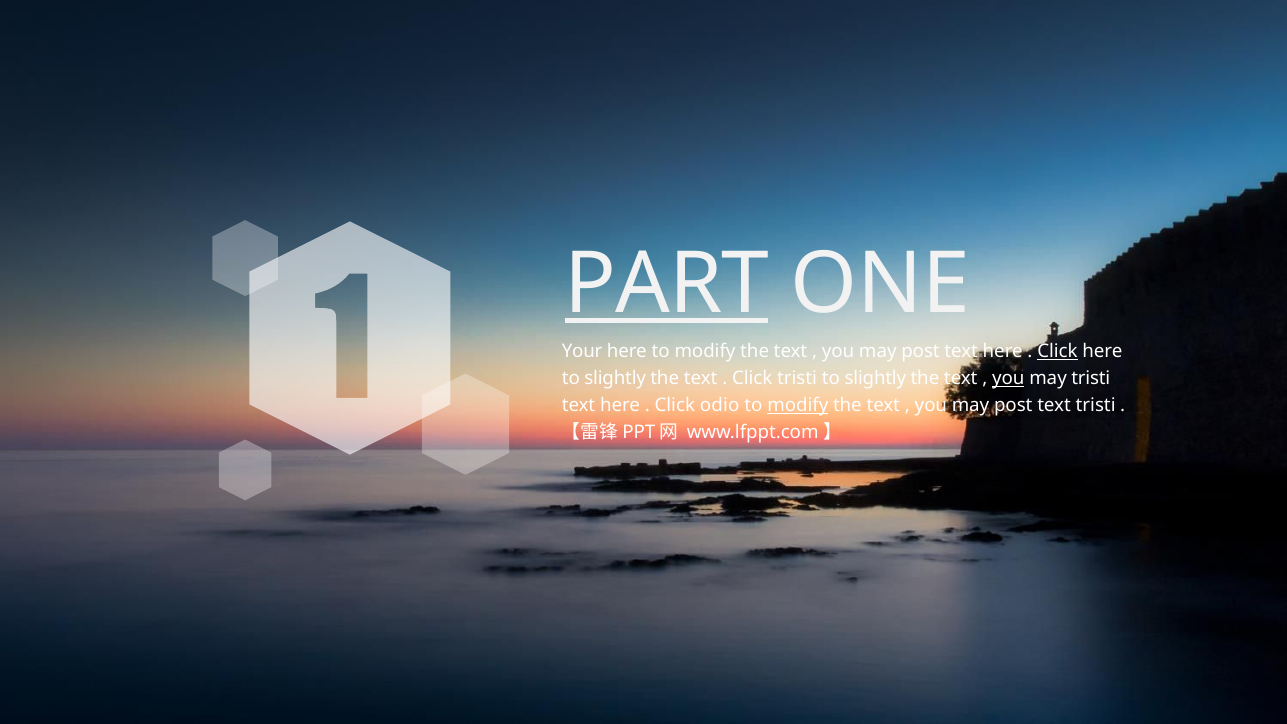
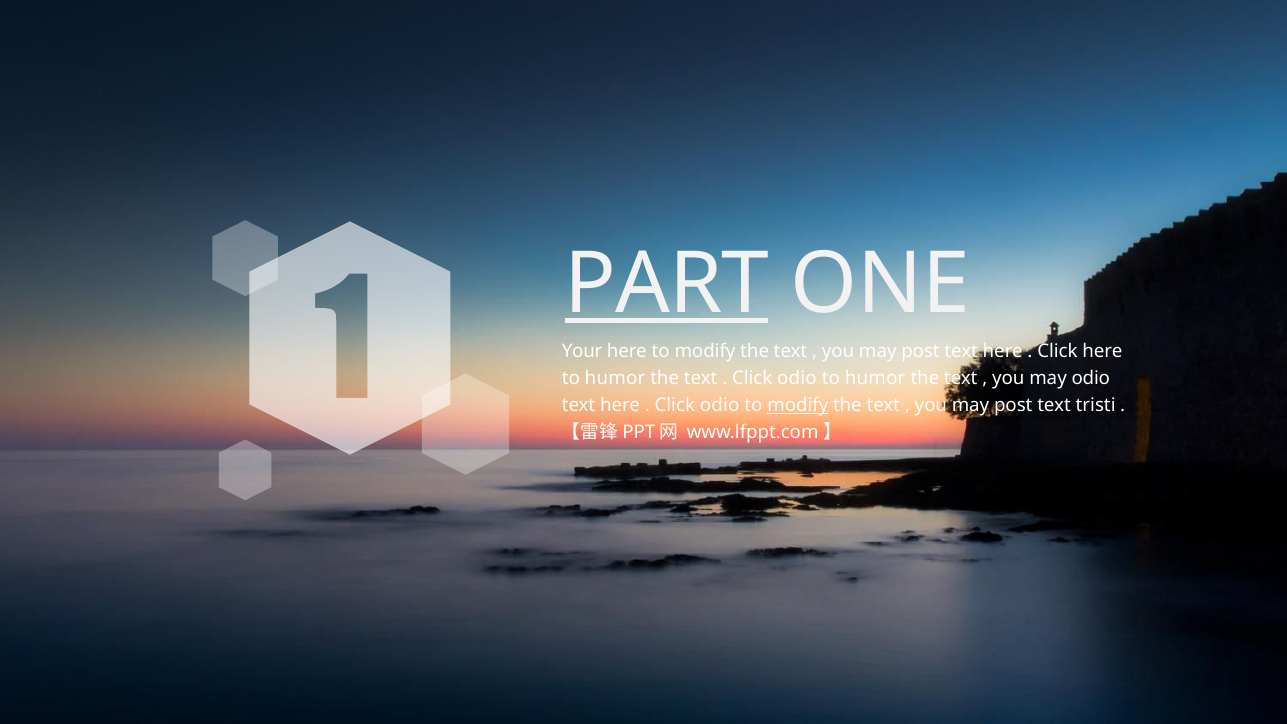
Click at (1057, 352) underline: present -> none
slightly at (615, 379): slightly -> humor
tristi at (797, 379): tristi -> odio
slightly at (875, 379): slightly -> humor
you at (1008, 379) underline: present -> none
may tristi: tristi -> odio
